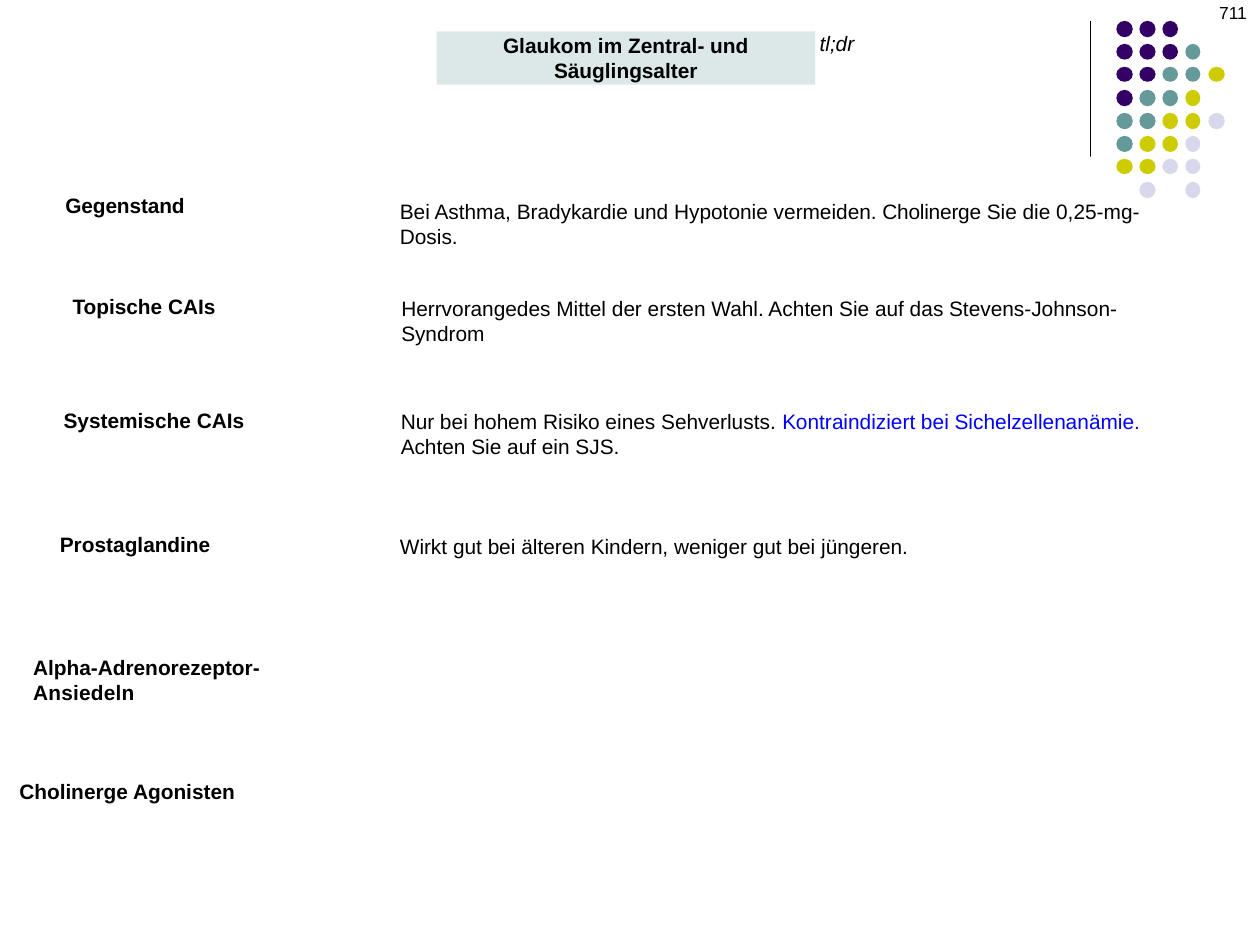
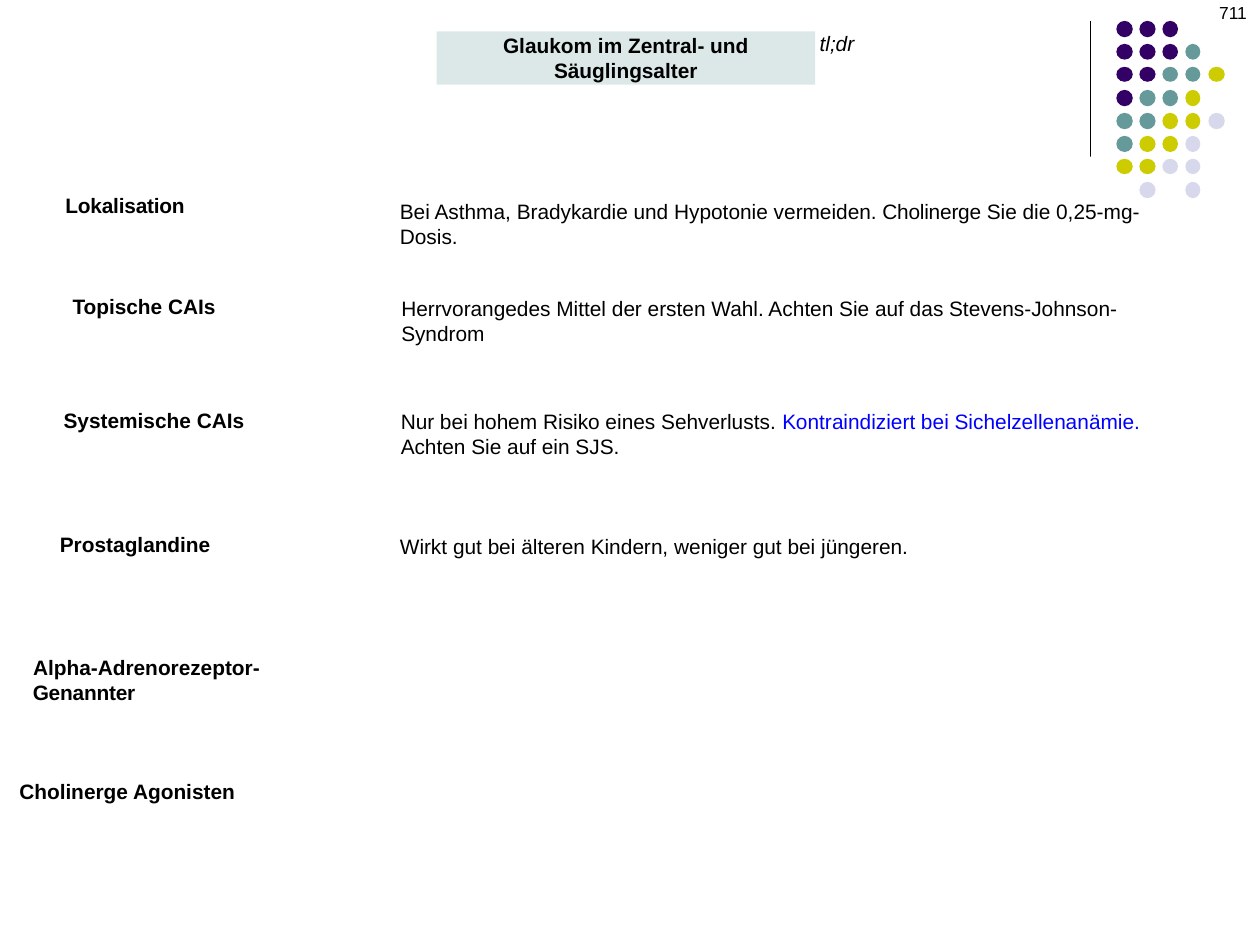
Gegenstand: Gegenstand -> Lokalisation
Ansiedeln: Ansiedeln -> Genannter
